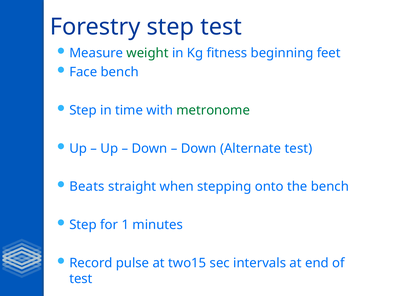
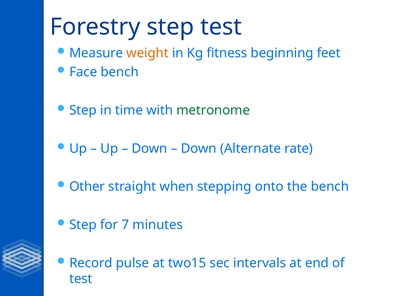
weight colour: green -> orange
Alternate test: test -> rate
Beats: Beats -> Other
1: 1 -> 7
